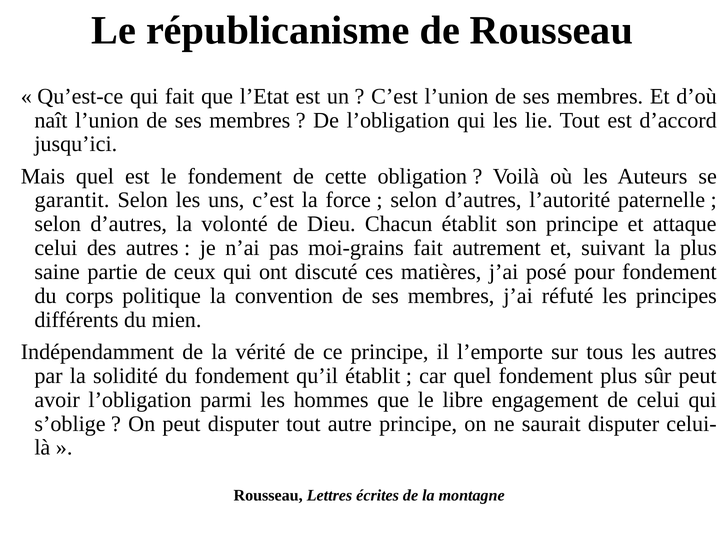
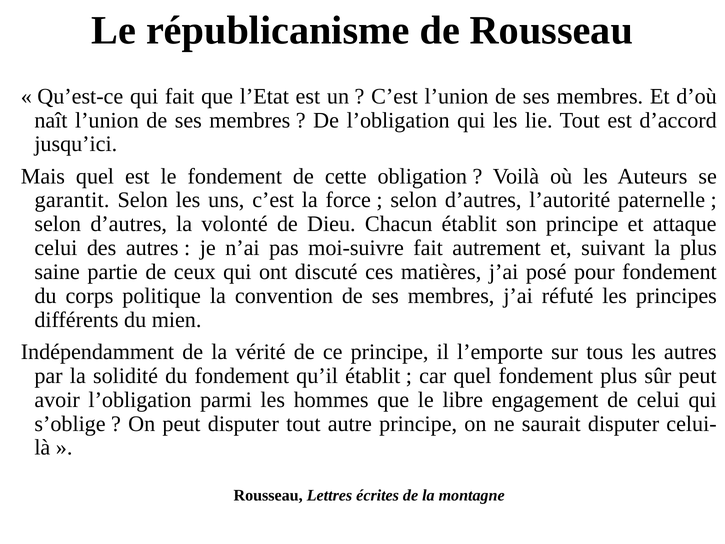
moi-grains: moi-grains -> moi-suivre
